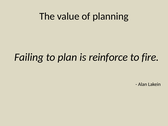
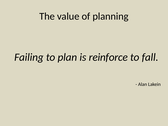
fire: fire -> fall
